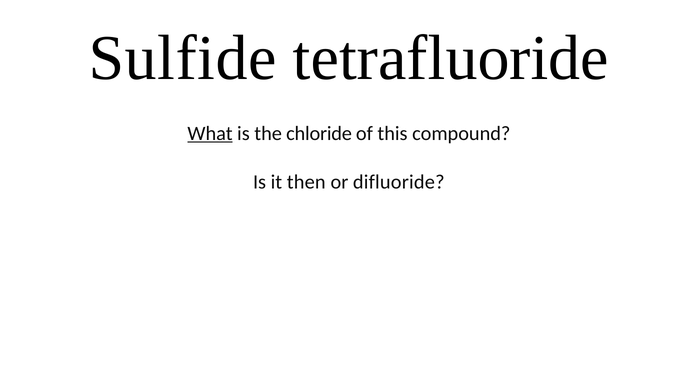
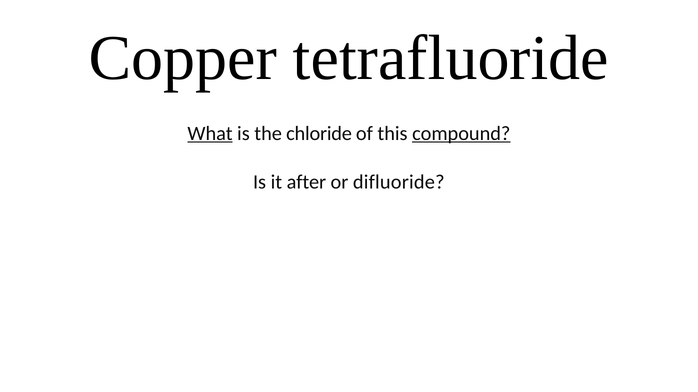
Sulfide: Sulfide -> Copper
compound underline: none -> present
then: then -> after
